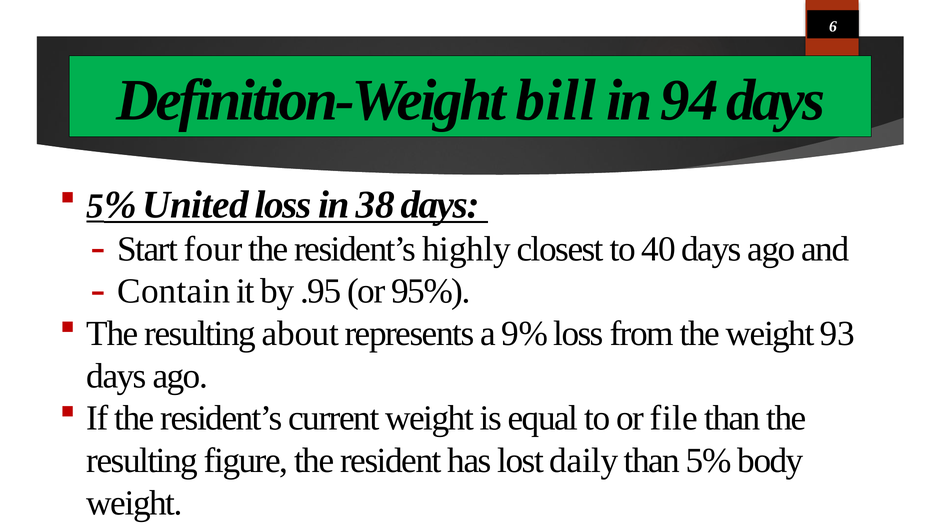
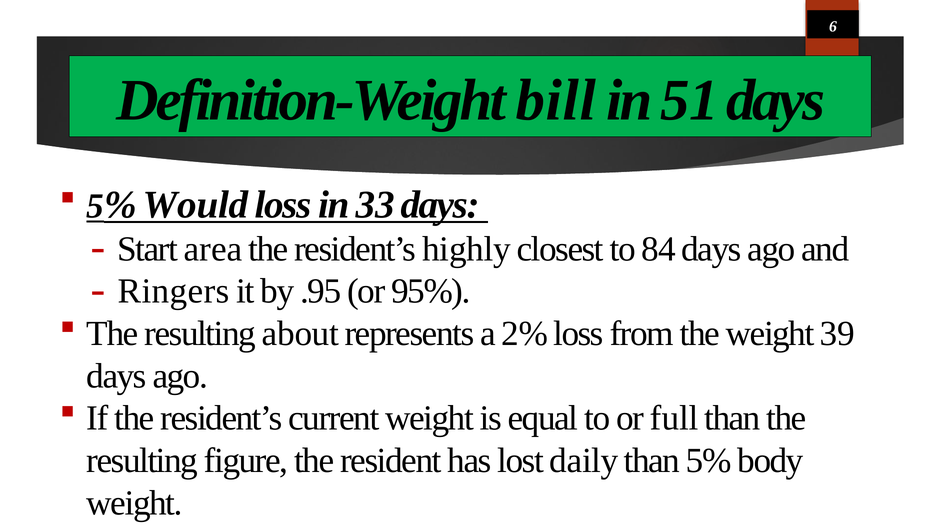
94: 94 -> 51
United: United -> Would
38: 38 -> 33
four: four -> area
40: 40 -> 84
Contain: Contain -> Ringers
9%: 9% -> 2%
93: 93 -> 39
file: file -> full
